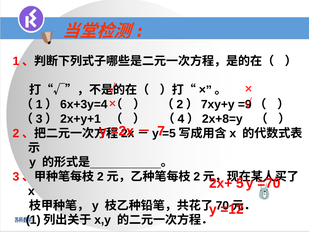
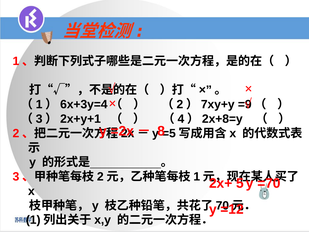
7: 7 -> 8
2 at (197, 176): 2 -> 1
